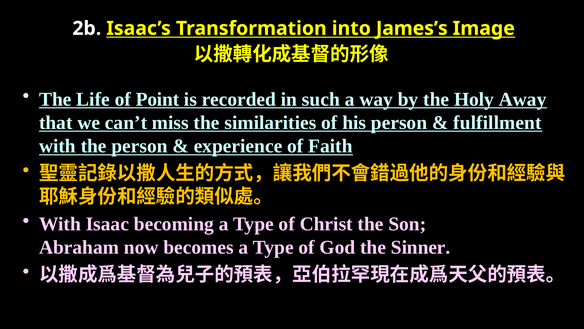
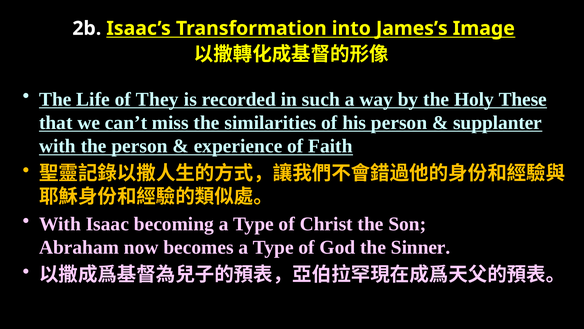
Point: Point -> They
Away: Away -> These
fulfillment: fulfillment -> supplanter
